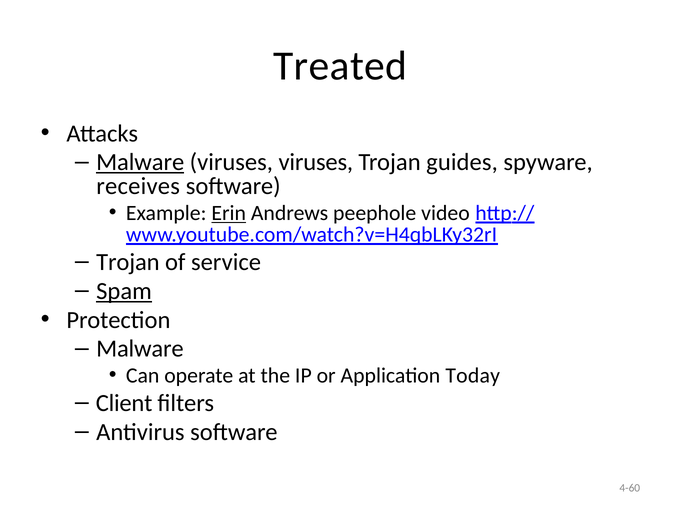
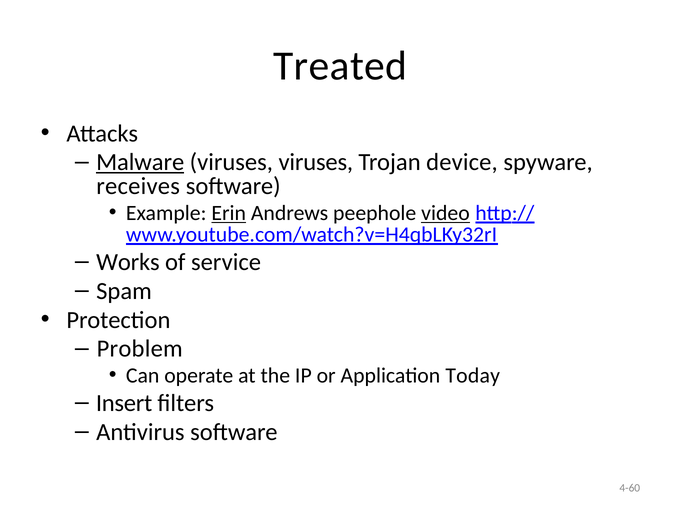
guides: guides -> device
video underline: none -> present
Trojan at (128, 262): Trojan -> Works
Spam underline: present -> none
Malware at (140, 349): Malware -> Problem
Client: Client -> Insert
